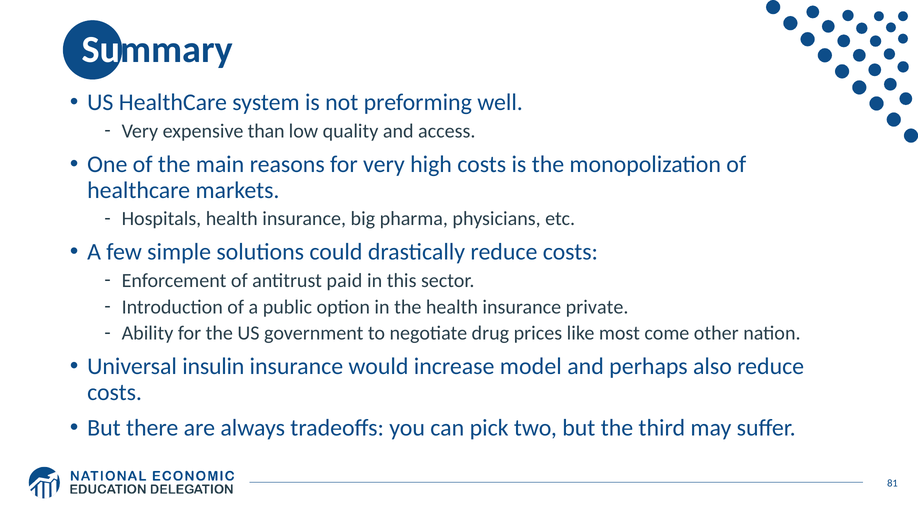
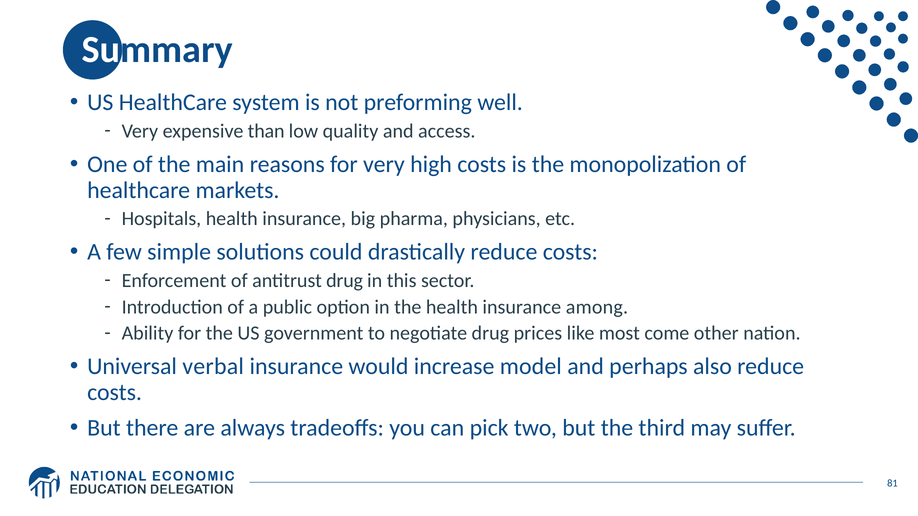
antitrust paid: paid -> drug
private: private -> among
insulin: insulin -> verbal
